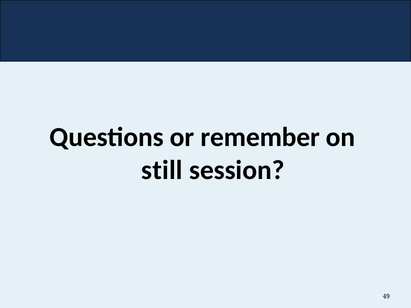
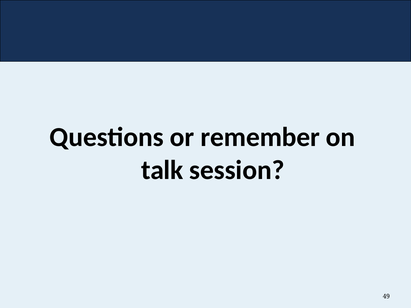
still: still -> talk
